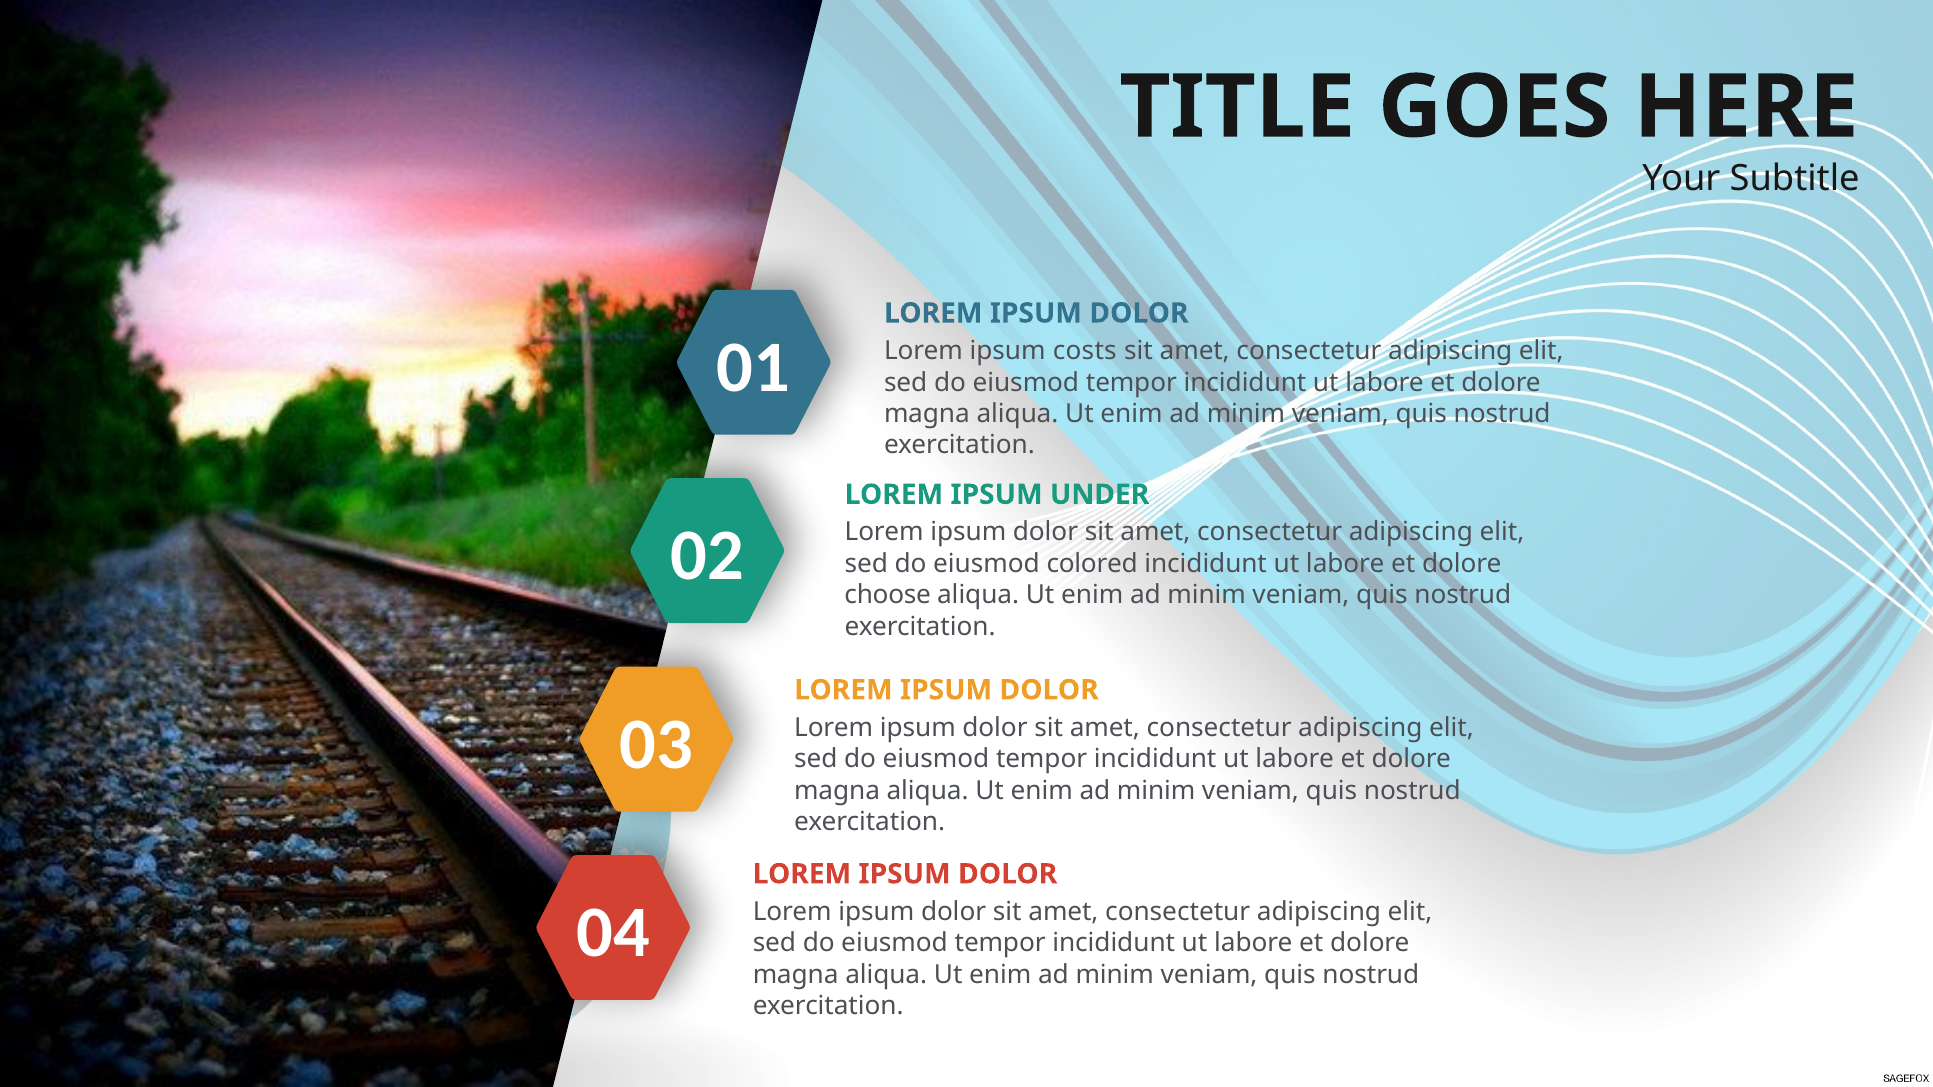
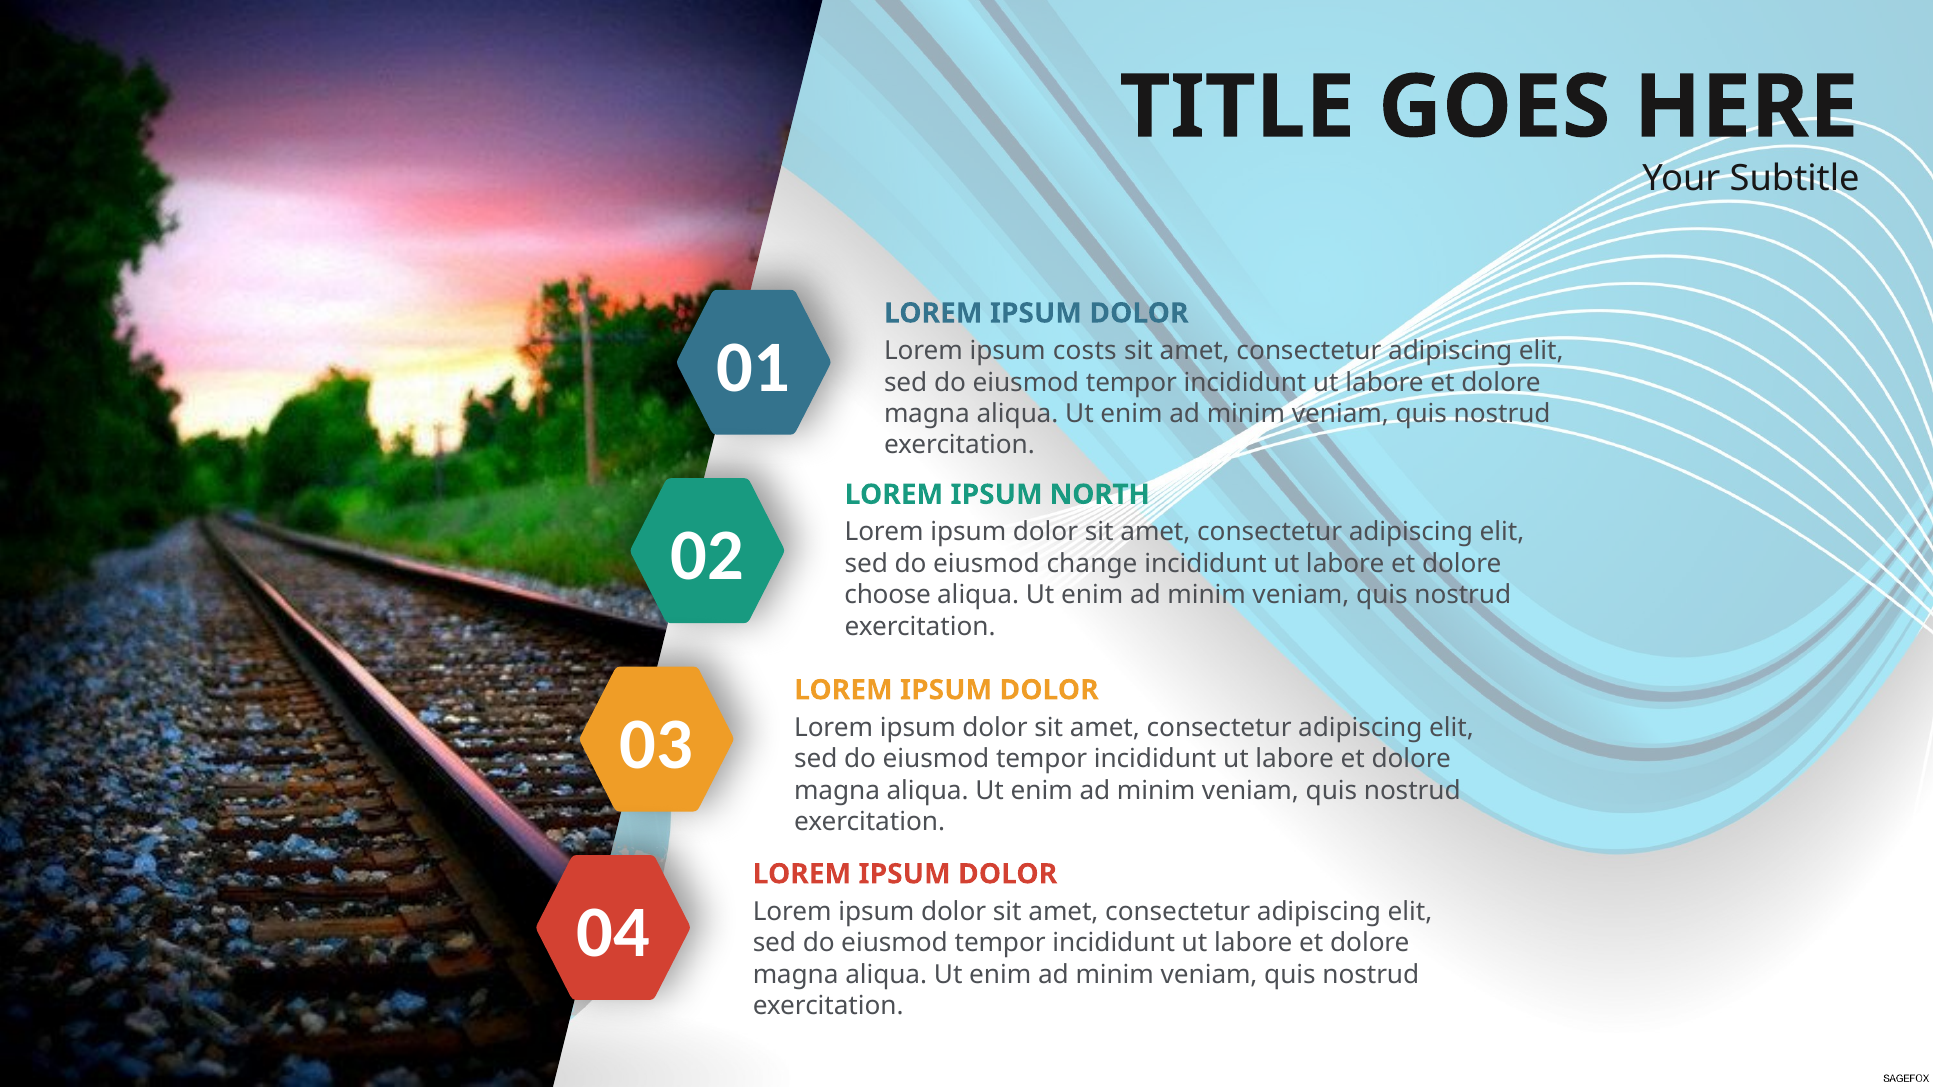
UNDER: UNDER -> NORTH
colored: colored -> change
